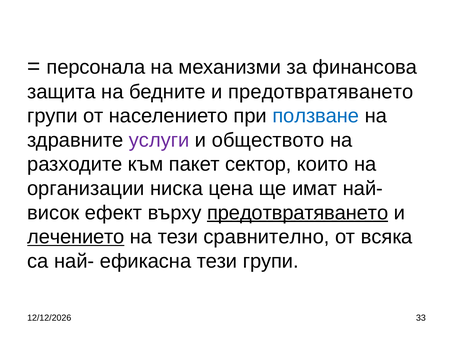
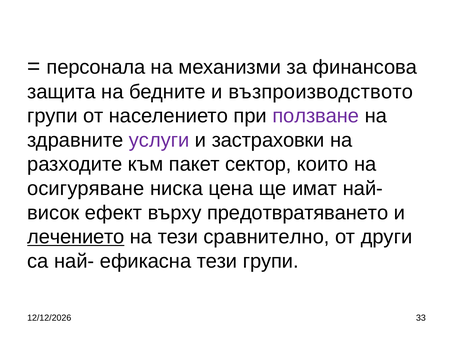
и предотвратяването: предотвратяването -> възпроизводството
ползване colour: blue -> purple
обществото: обществото -> застраховки
организации: организации -> осигуряване
предотвратяването at (298, 213) underline: present -> none
всяка: всяка -> други
